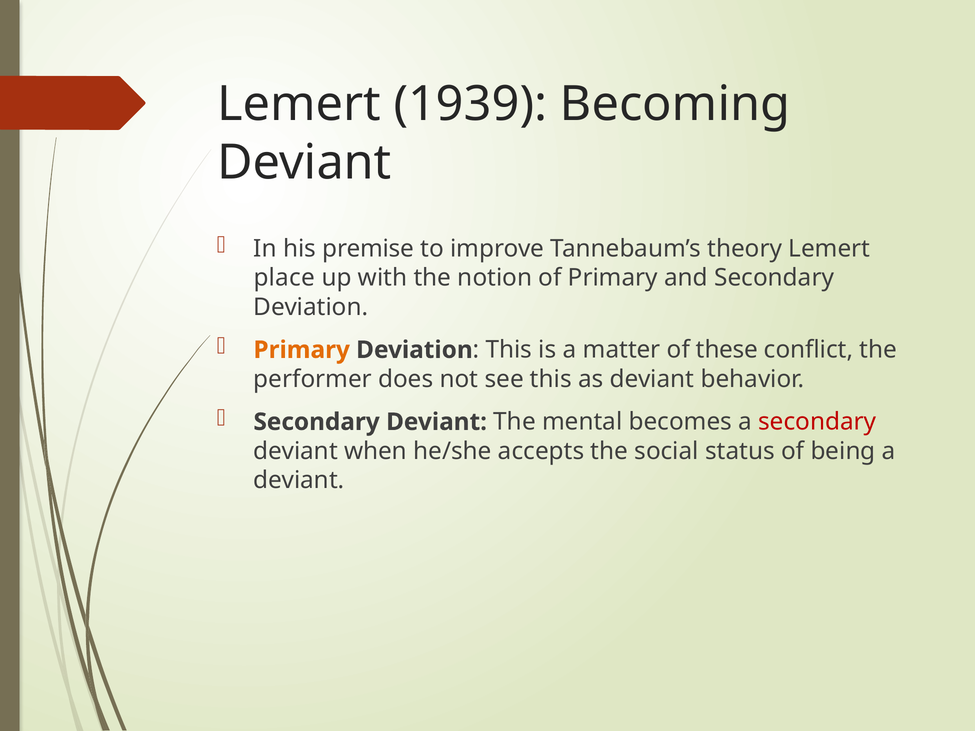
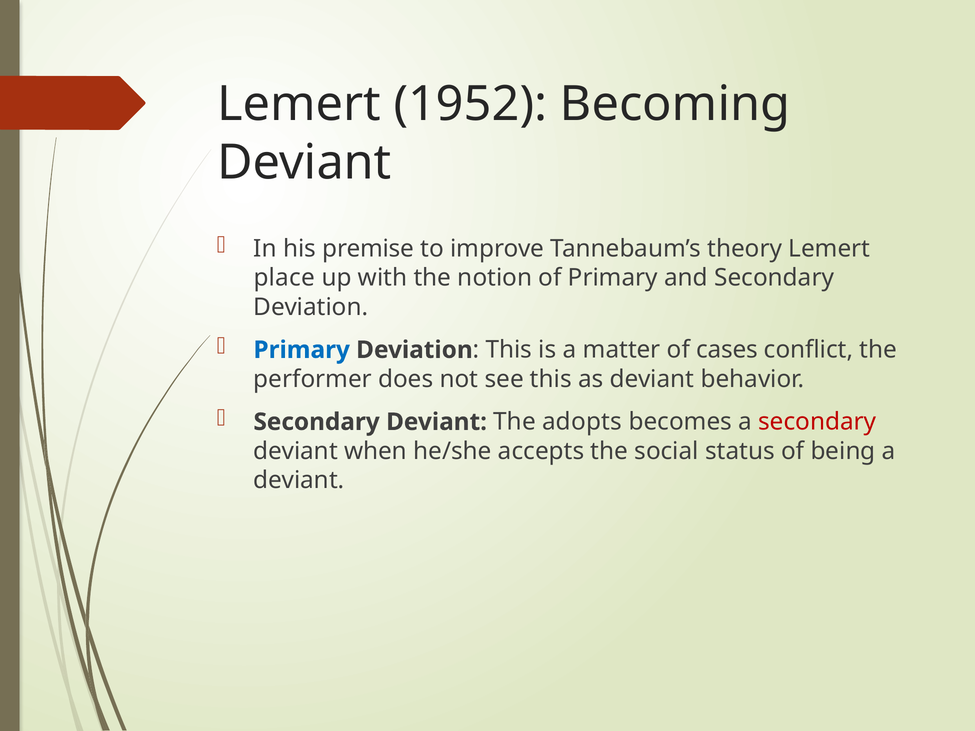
1939: 1939 -> 1952
Primary at (302, 350) colour: orange -> blue
these: these -> cases
mental: mental -> adopts
